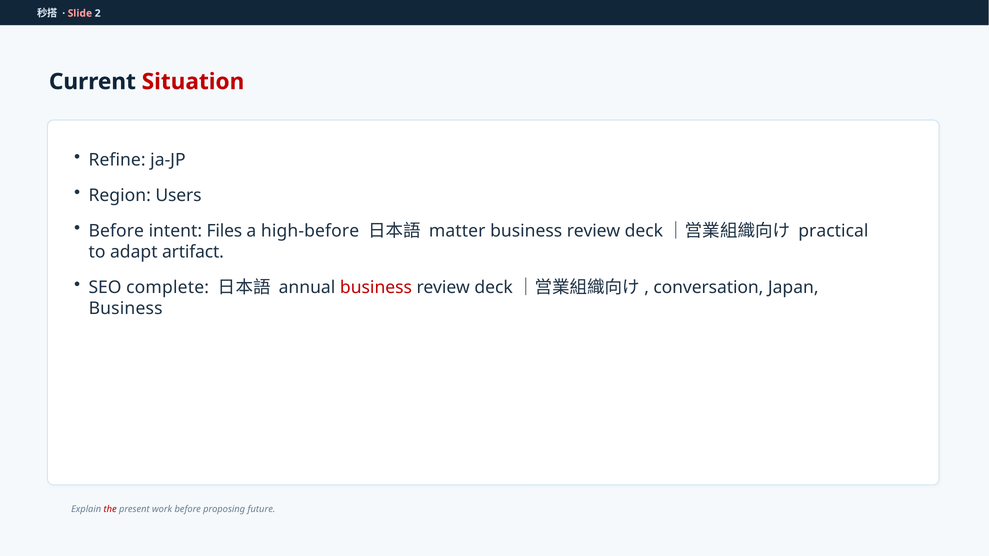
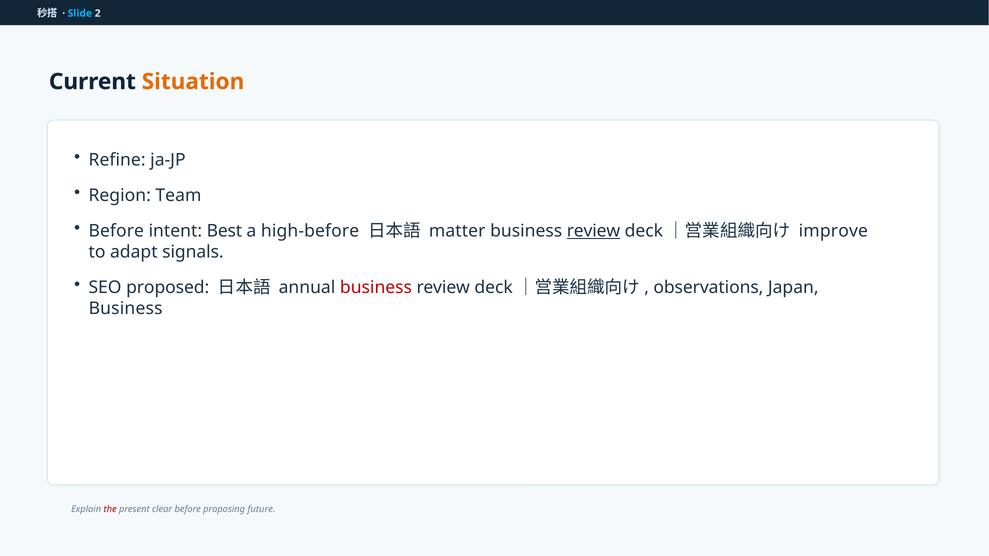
Slide colour: pink -> light blue
Situation colour: red -> orange
Users: Users -> Team
Files: Files -> Best
review at (593, 231) underline: none -> present
practical: practical -> improve
artifact: artifact -> signals
complete: complete -> proposed
conversation: conversation -> observations
work: work -> clear
